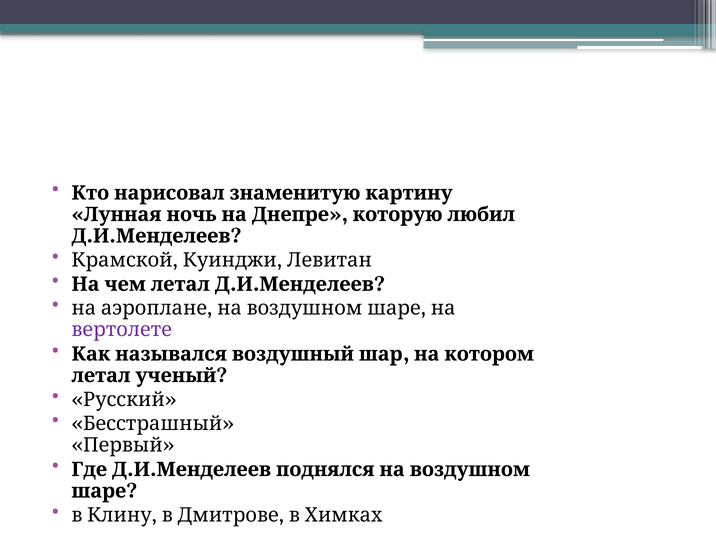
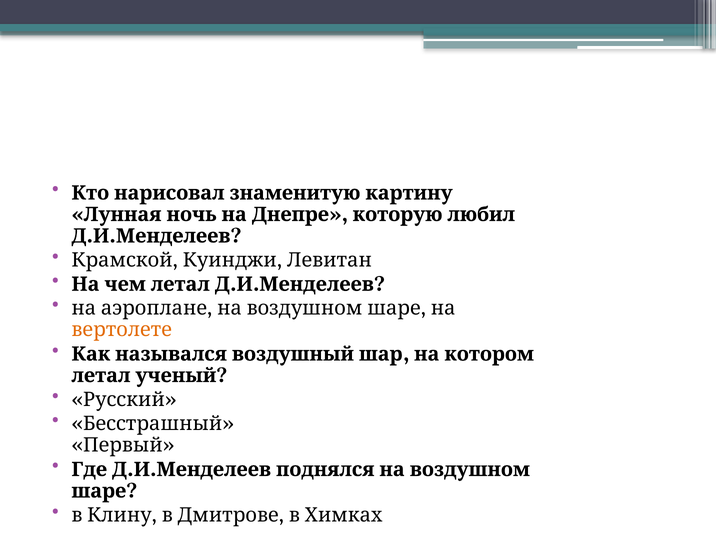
вертолете colour: purple -> orange
